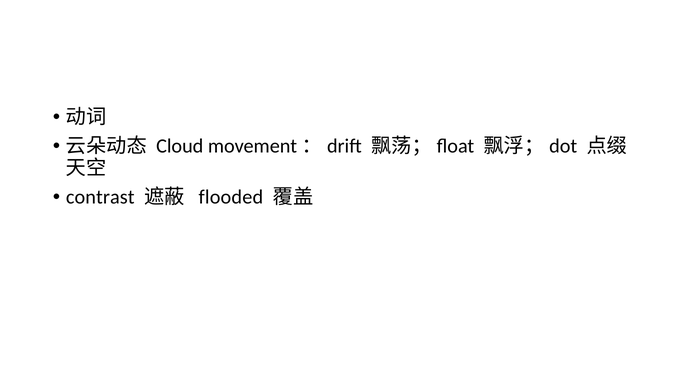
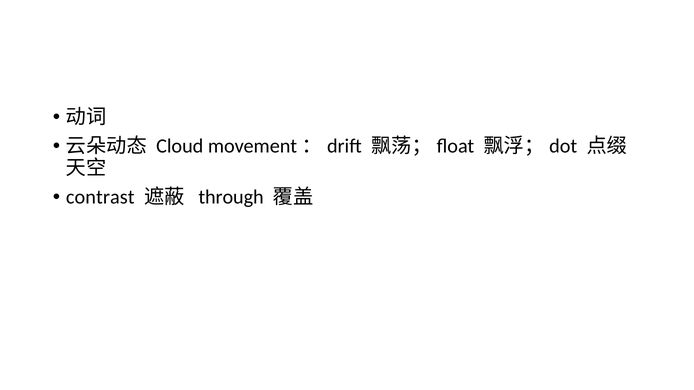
flooded: flooded -> through
